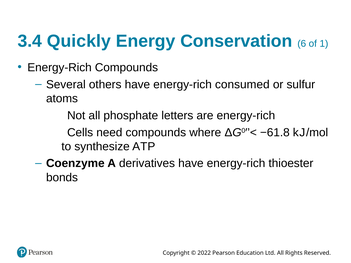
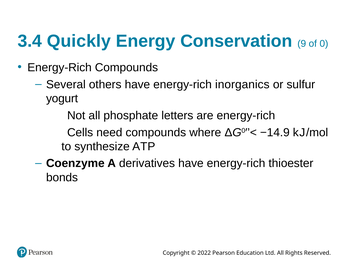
6: 6 -> 9
1: 1 -> 0
consumed: consumed -> inorganics
atoms: atoms -> yogurt
−61.8: −61.8 -> −14.9
